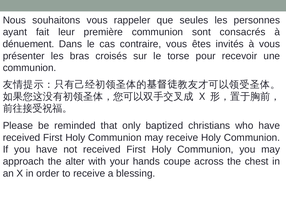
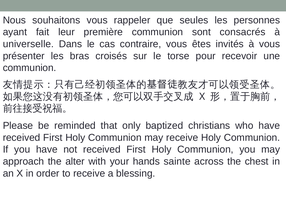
dénuement: dénuement -> universelle
coupe: coupe -> sainte
